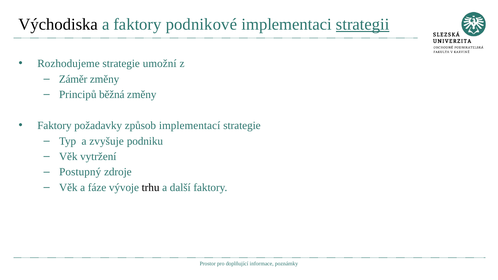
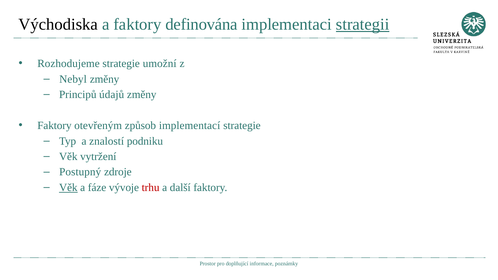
podnikové: podnikové -> definována
Záměr: Záměr -> Nebyl
běžná: běžná -> údajů
požadavky: požadavky -> otevřeným
zvyšuje: zvyšuje -> znalostí
Věk at (68, 188) underline: none -> present
trhu colour: black -> red
